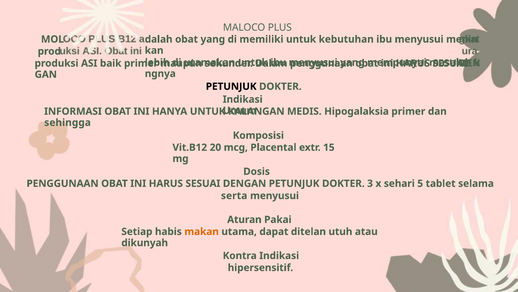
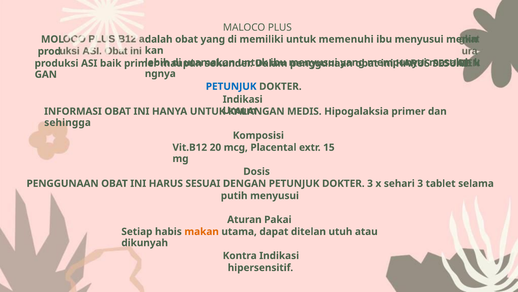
kebutuhan: kebutuhan -> memenuhi
PETUNJUK at (231, 86) colour: black -> blue
sehari 5: 5 -> 3
serta: serta -> putih
